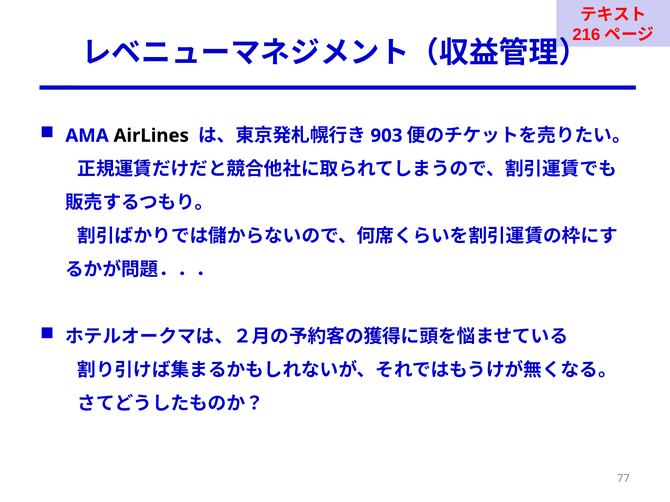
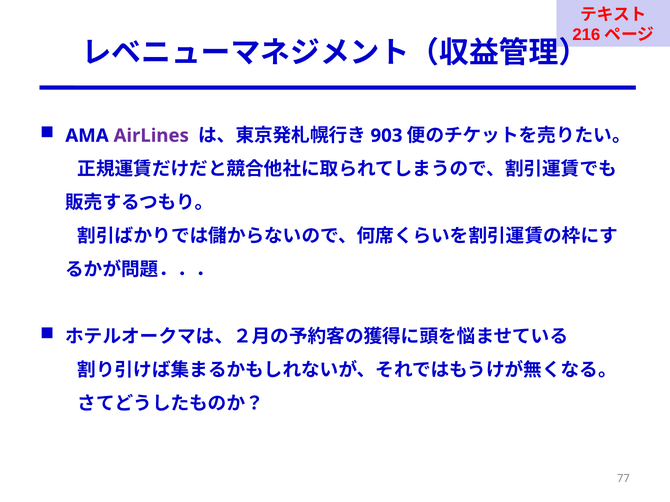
AirLines colour: black -> purple
